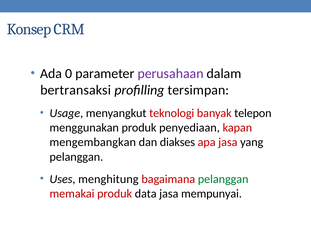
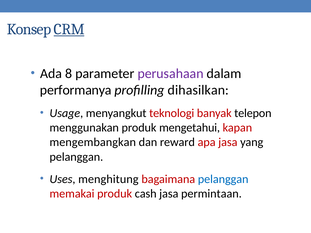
CRM underline: none -> present
0: 0 -> 8
bertransaksi: bertransaksi -> performanya
tersimpan: tersimpan -> dihasilkan
penyediaan: penyediaan -> mengetahui
diakses: diakses -> reward
pelanggan at (223, 179) colour: green -> blue
data: data -> cash
mempunyai: mempunyai -> permintaan
